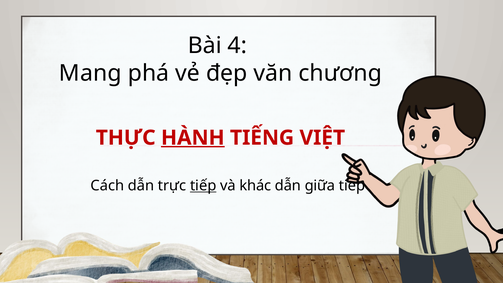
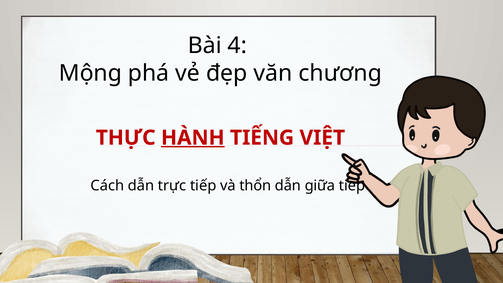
Mang: Mang -> Mộng
tiếp at (203, 186) underline: present -> none
khác: khác -> thổn
